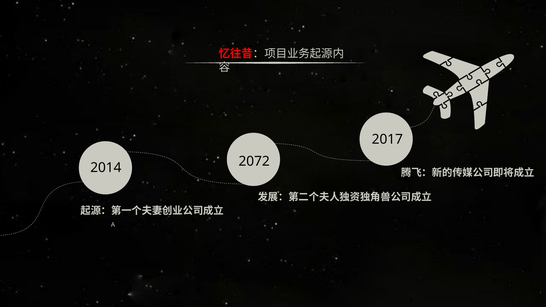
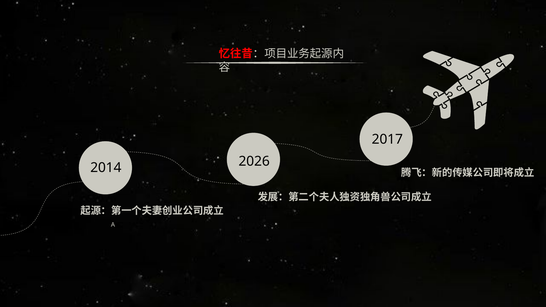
2072: 2072 -> 2026
